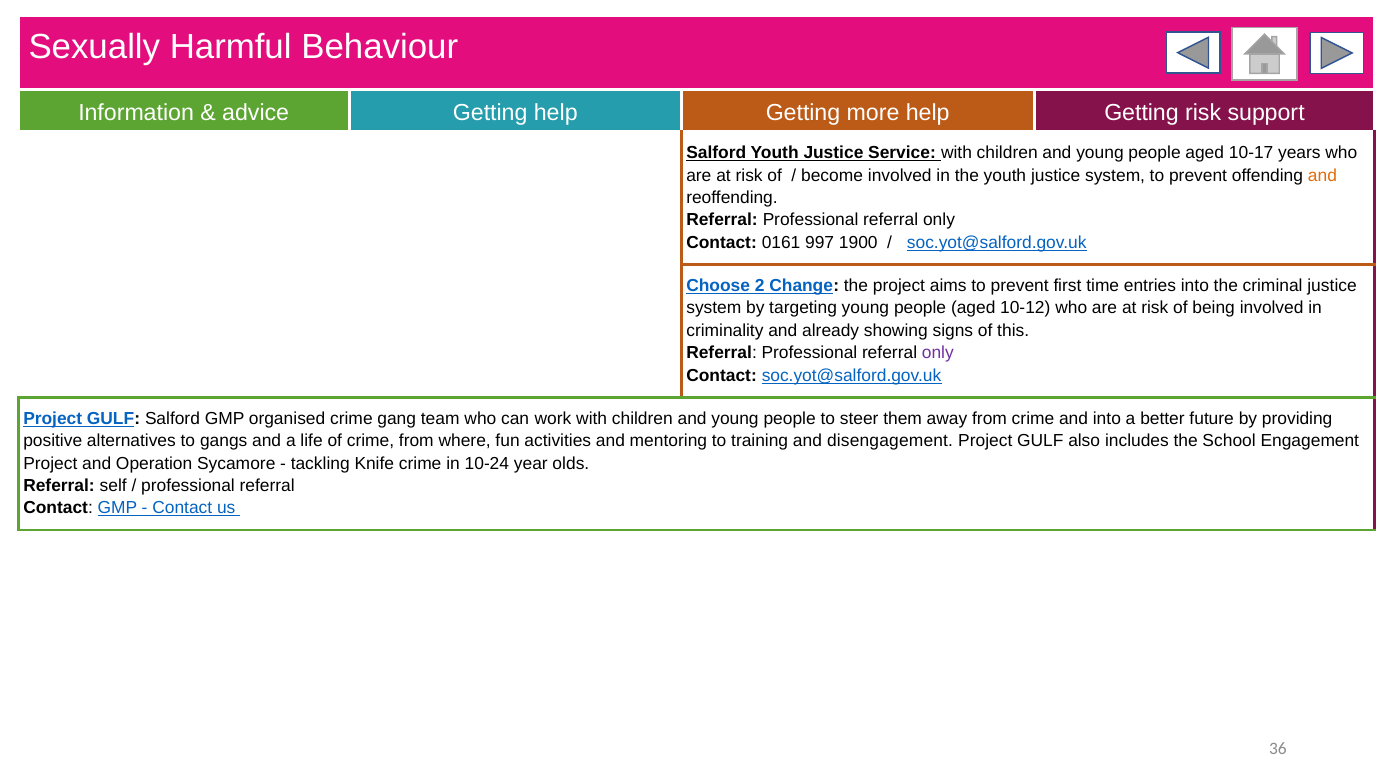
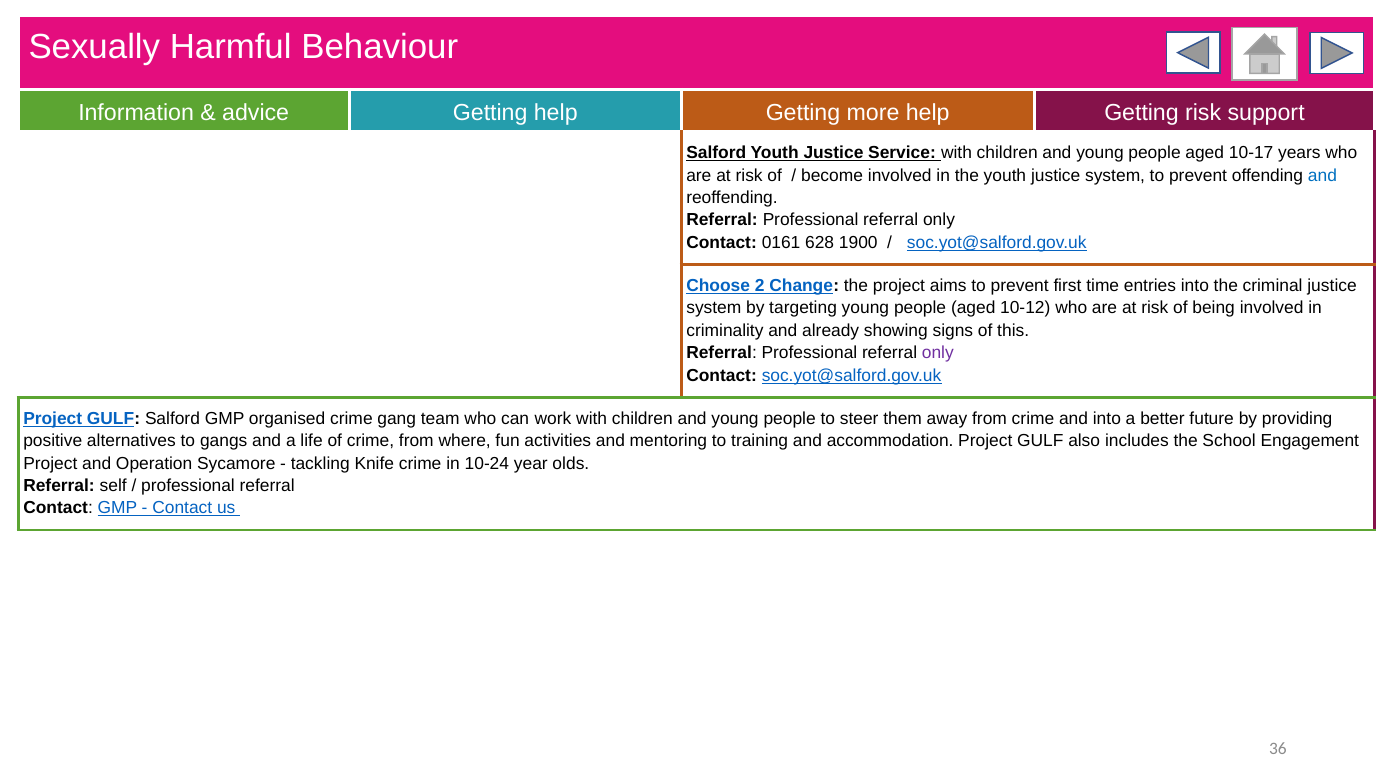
and at (1322, 175) colour: orange -> blue
997: 997 -> 628
disengagement: disengagement -> accommodation
